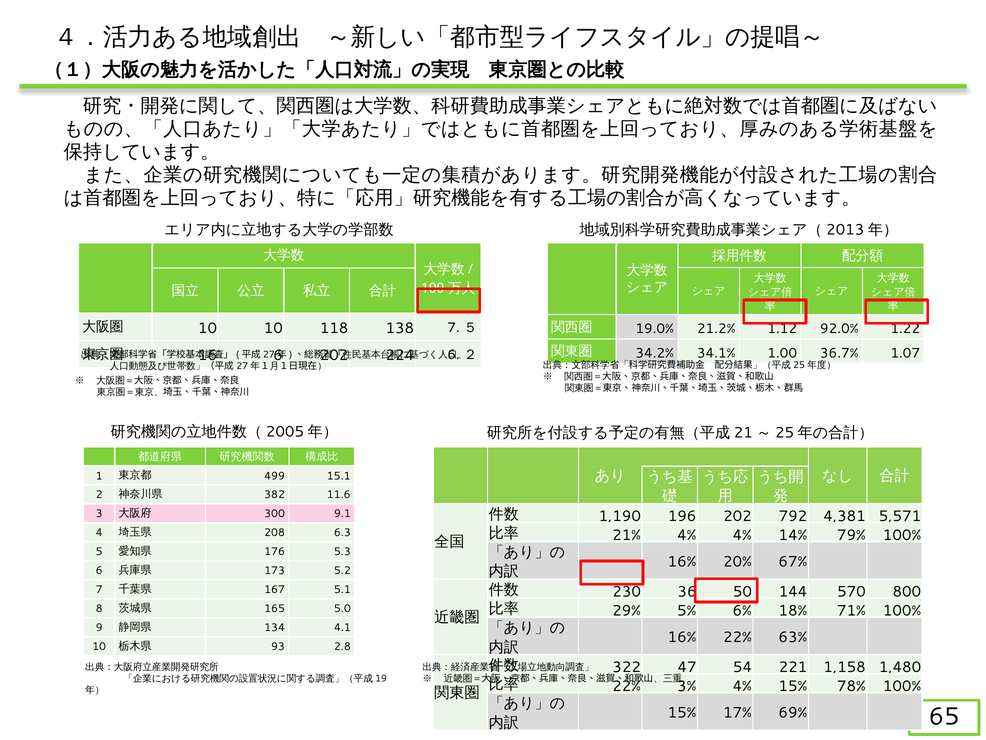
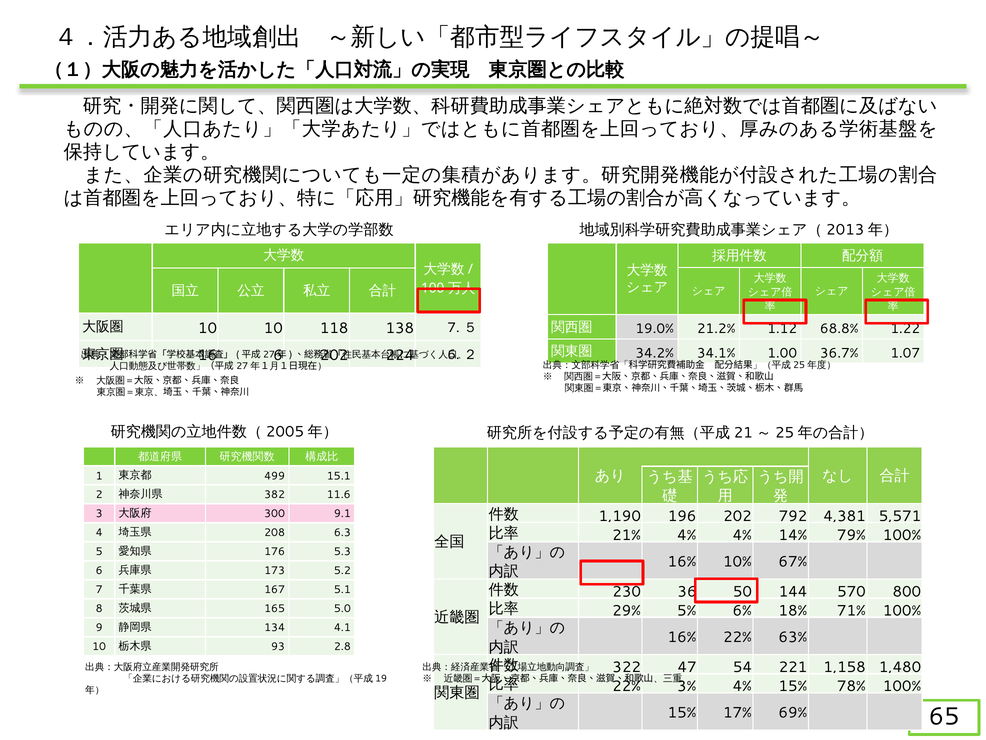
92.0%: 92.0% -> 68.8%
20%: 20% -> 10%
